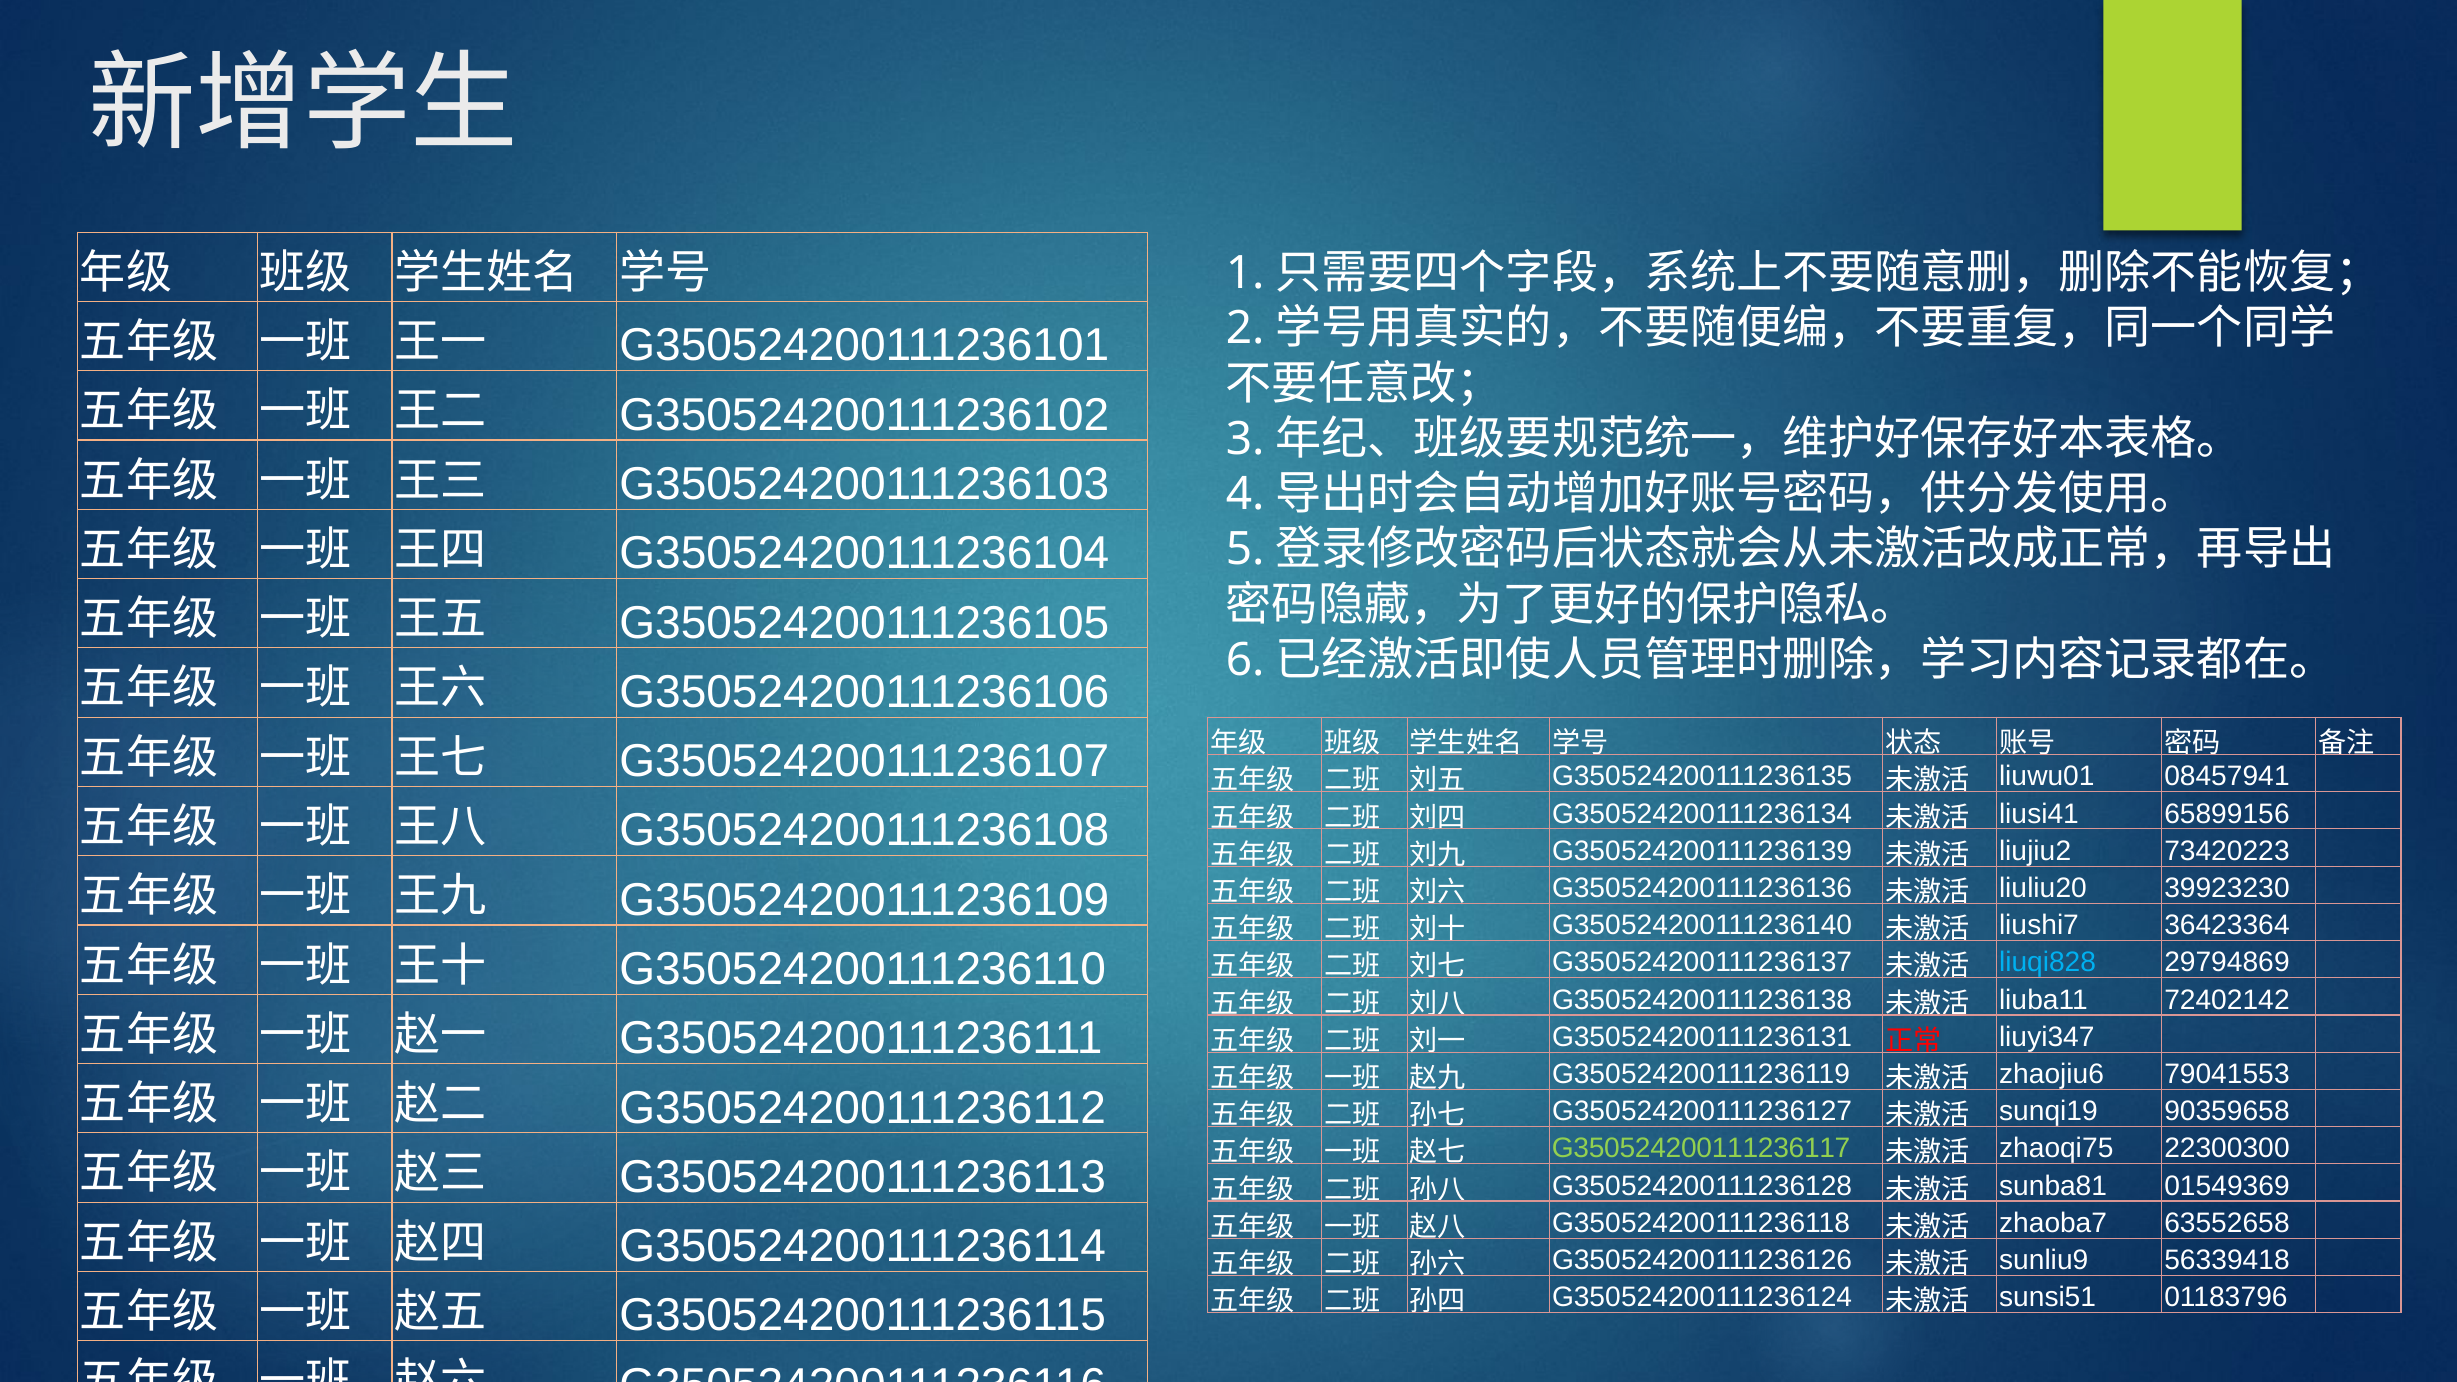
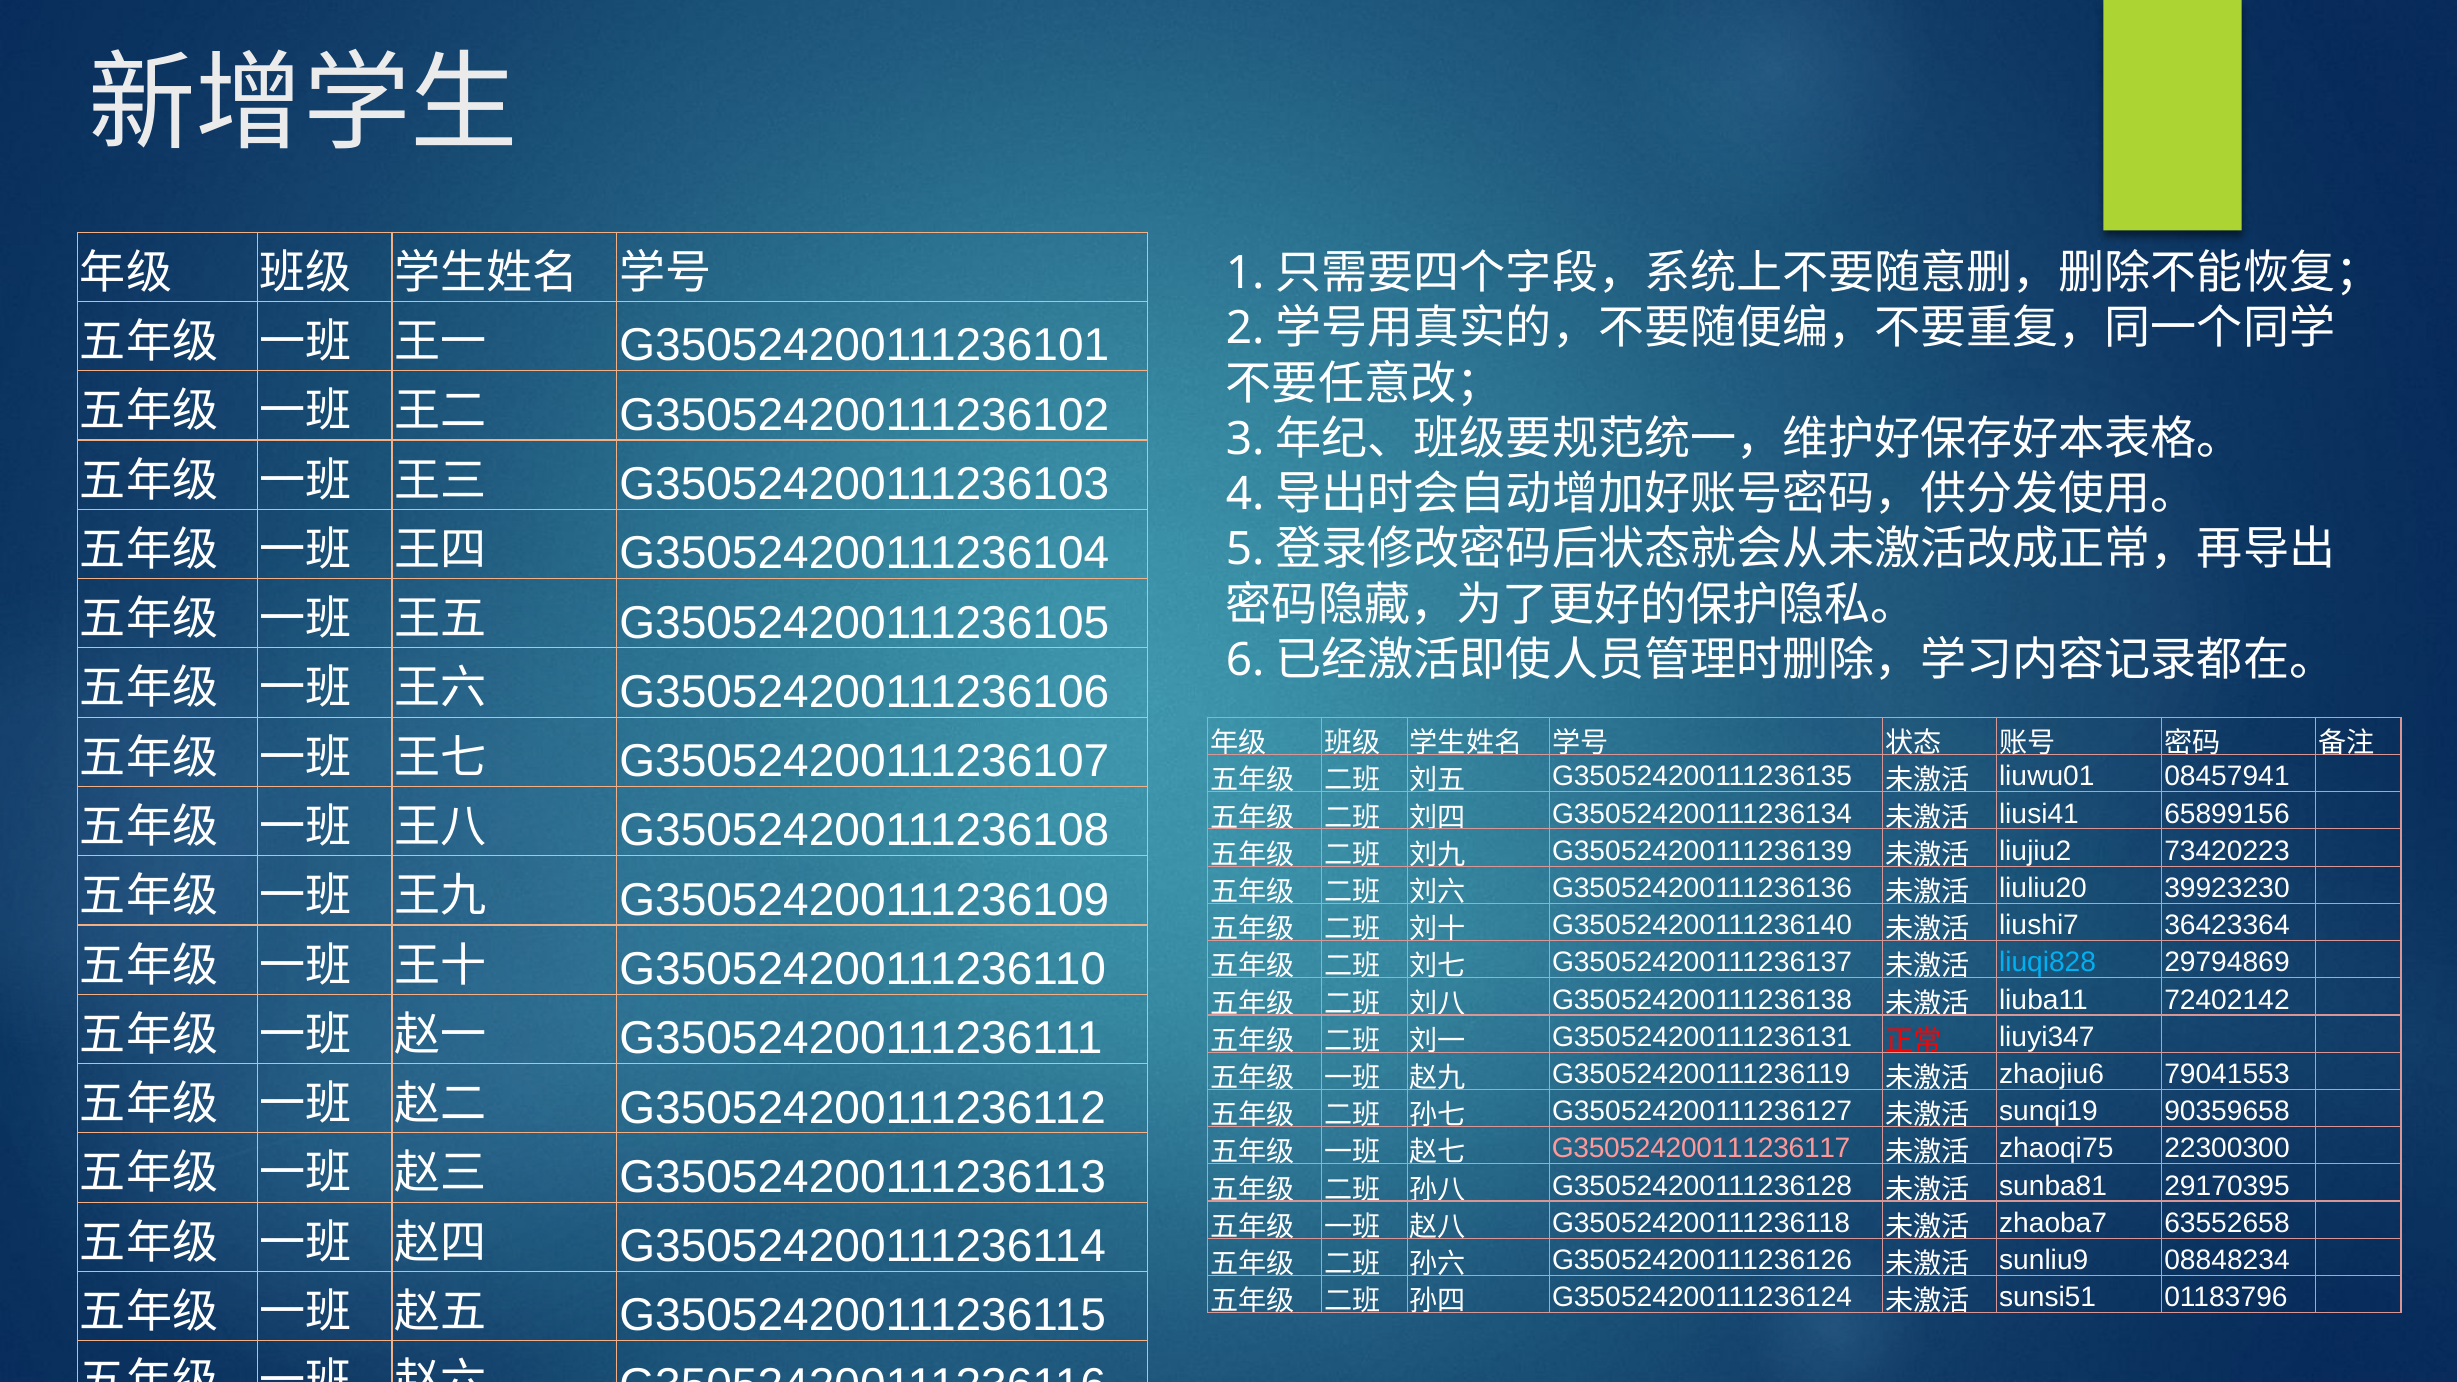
G350524200111236117 at (1701, 1149) colour: light green -> pink
01549369: 01549369 -> 29170395
56339418: 56339418 -> 08848234
